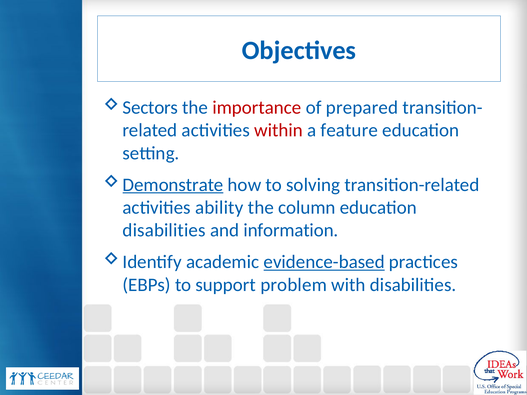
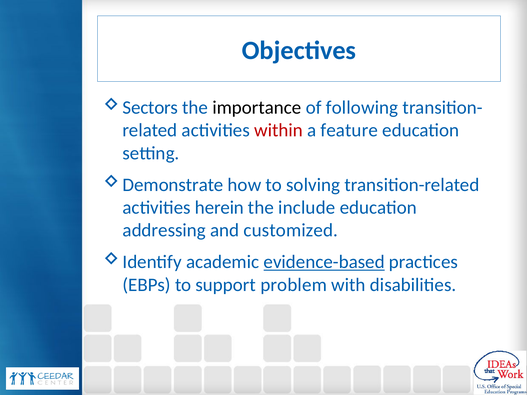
importance colour: red -> black
prepared: prepared -> following
Demonstrate underline: present -> none
ability: ability -> herein
column: column -> include
disabilities at (164, 230): disabilities -> addressing
information: information -> customized
